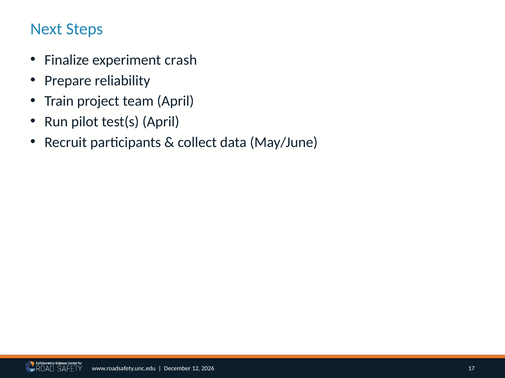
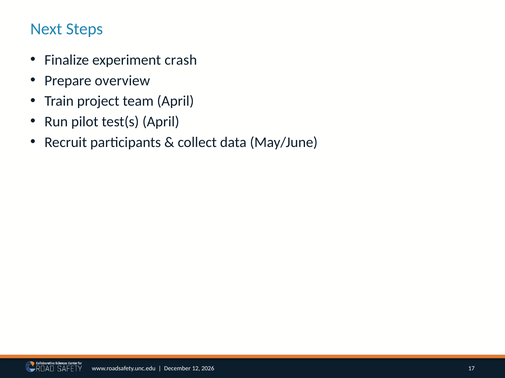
reliability: reliability -> overview
